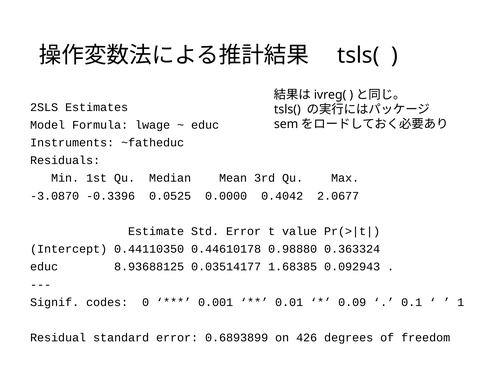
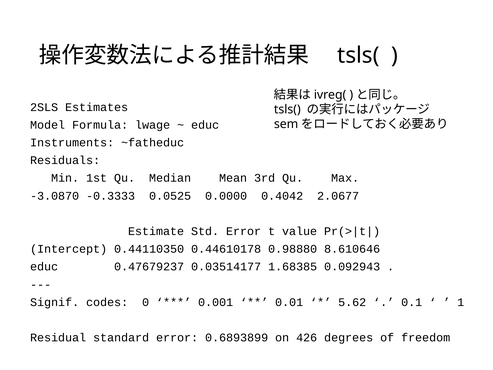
-0.3396: -0.3396 -> -0.3333
0.363324: 0.363324 -> 8.610646
8.93688125: 8.93688125 -> 0.47679237
0.09: 0.09 -> 5.62
